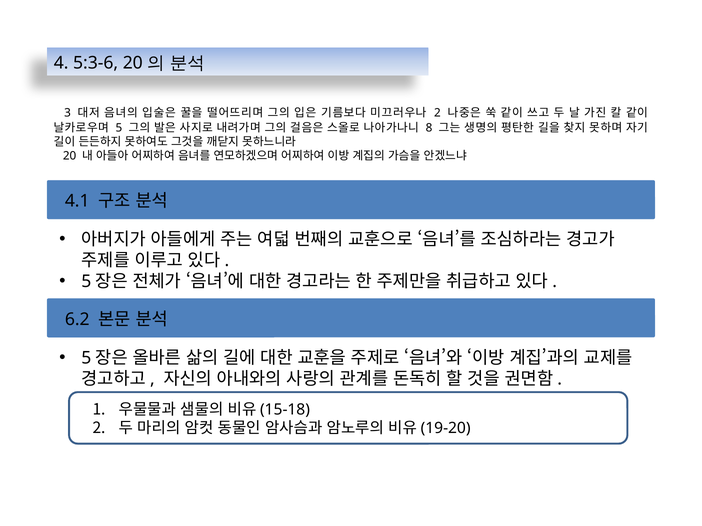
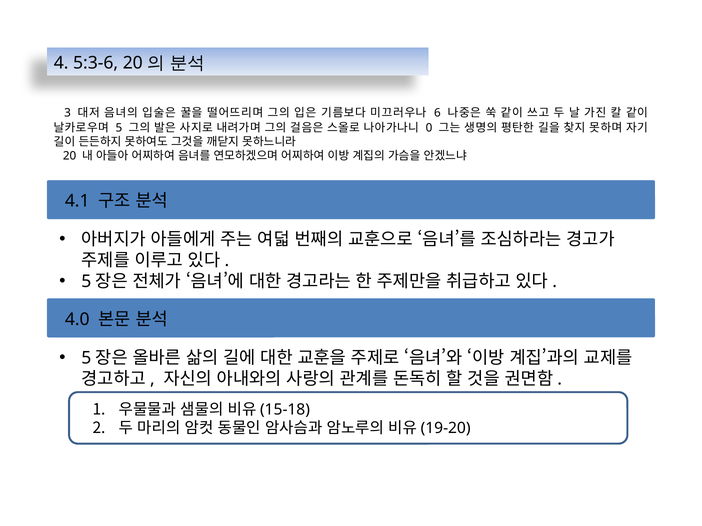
2 at (437, 113): 2 -> 6
8: 8 -> 0
6.2: 6.2 -> 4.0
